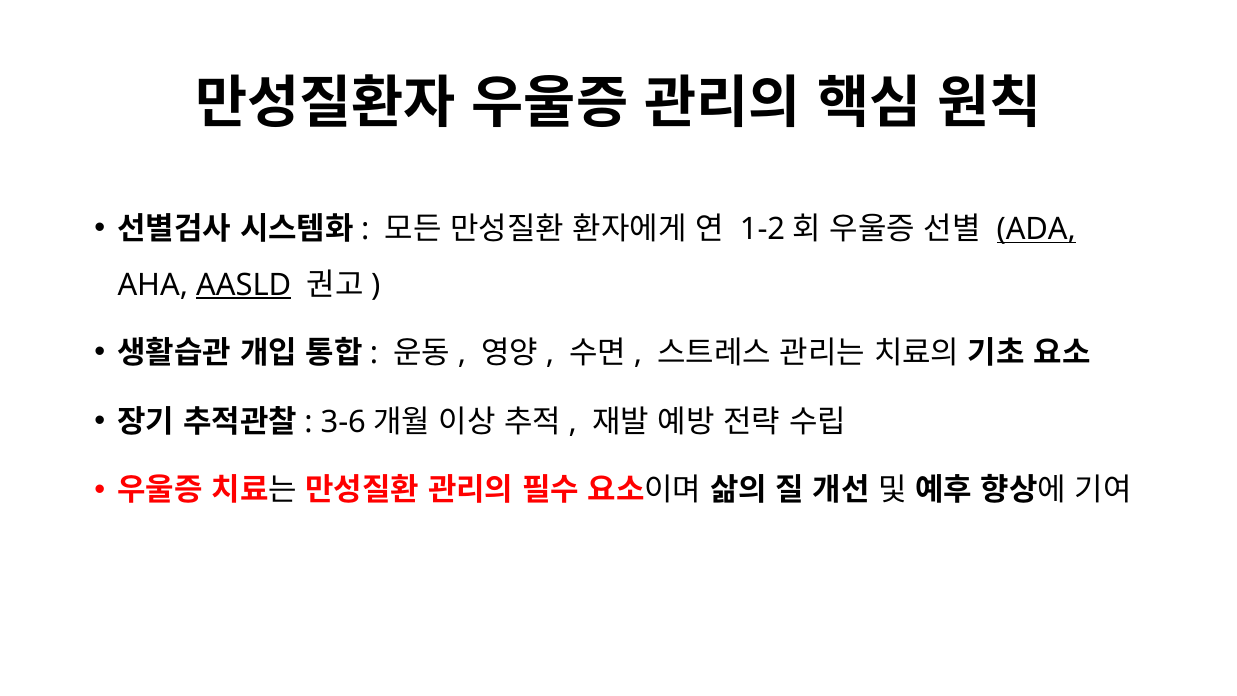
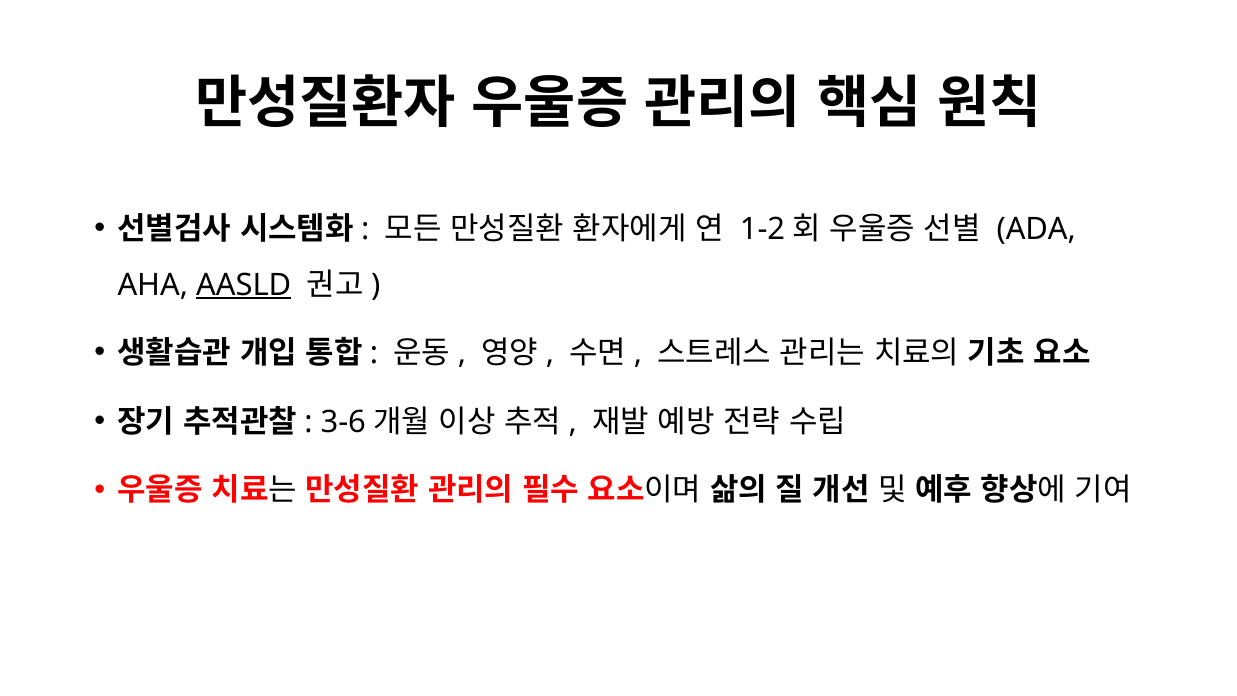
ADA underline: present -> none
